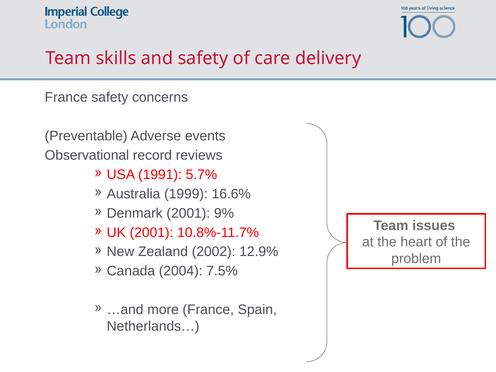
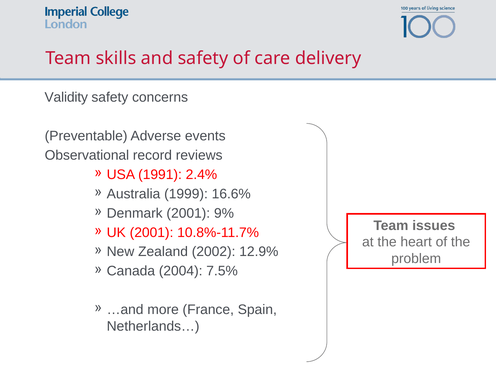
France at (66, 97): France -> Validity
5.7%: 5.7% -> 2.4%
